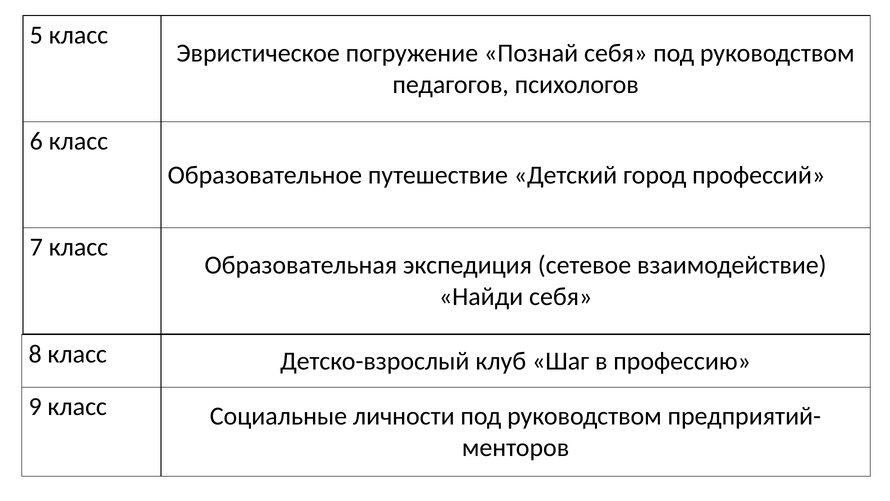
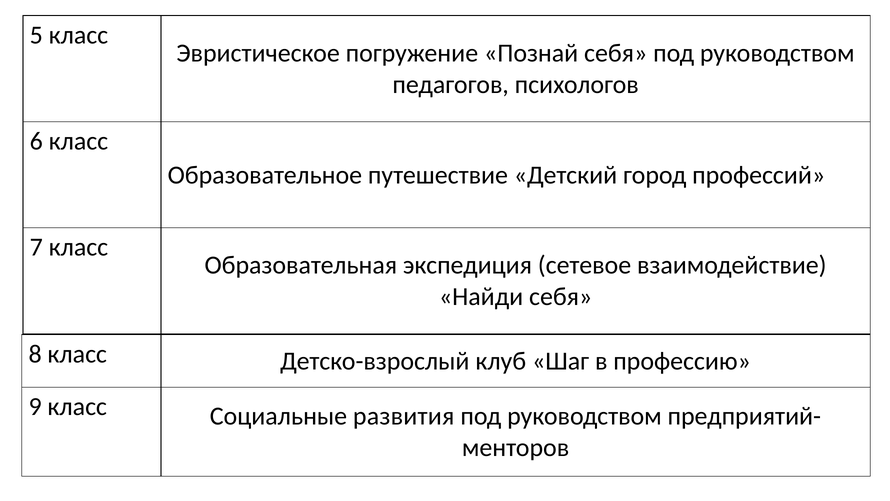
личности: личности -> развития
